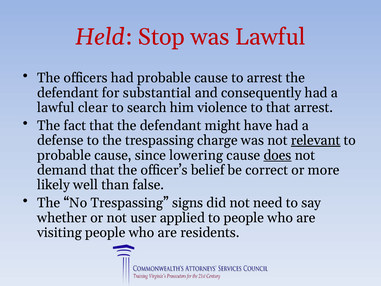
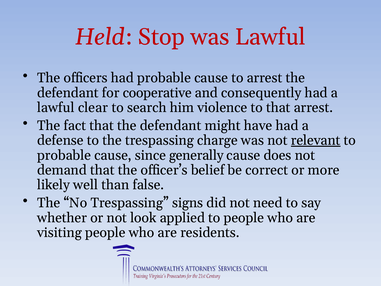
substantial: substantial -> cooperative
lowering: lowering -> generally
does underline: present -> none
user: user -> look
